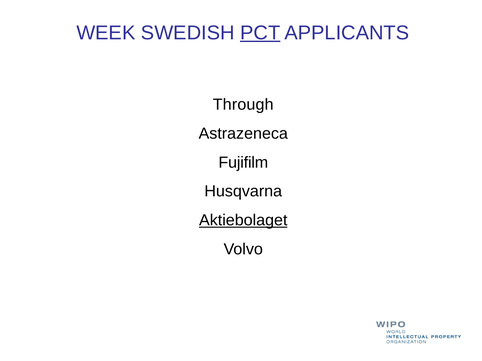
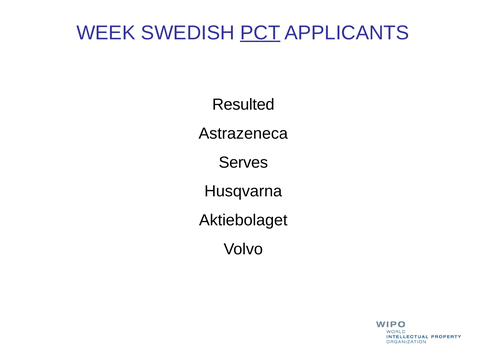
Through: Through -> Resulted
Fujifilm: Fujifilm -> Serves
Aktiebolaget underline: present -> none
